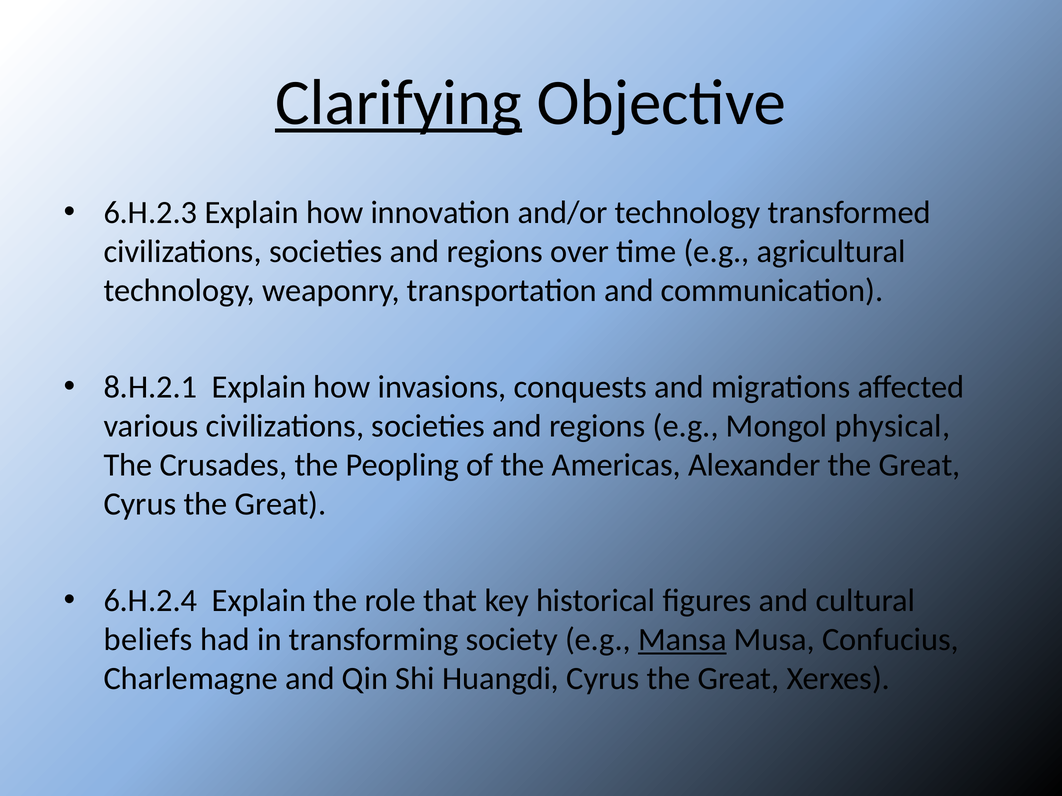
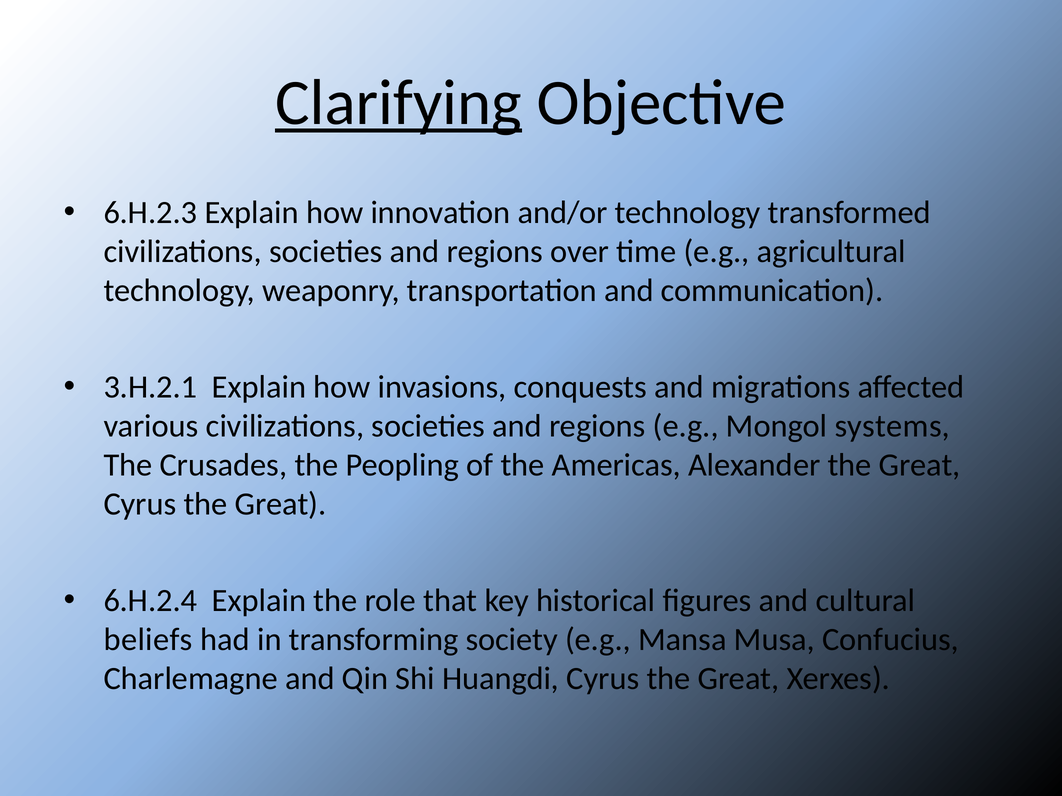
8.H.2.1: 8.H.2.1 -> 3.H.2.1
physical: physical -> systems
Mansa underline: present -> none
